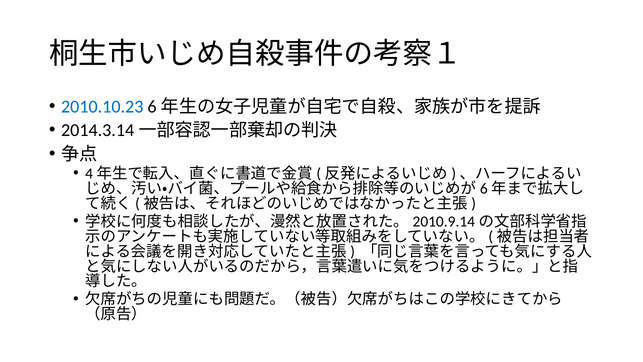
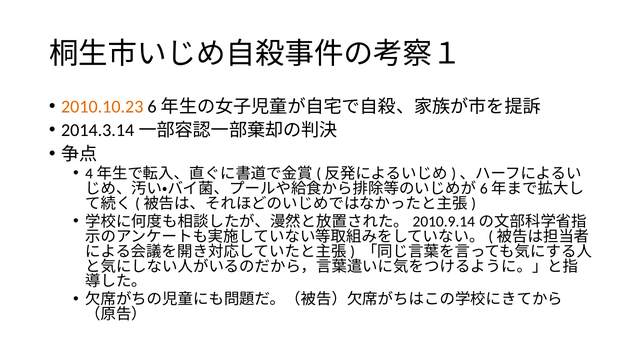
2010.10.23 colour: blue -> orange
